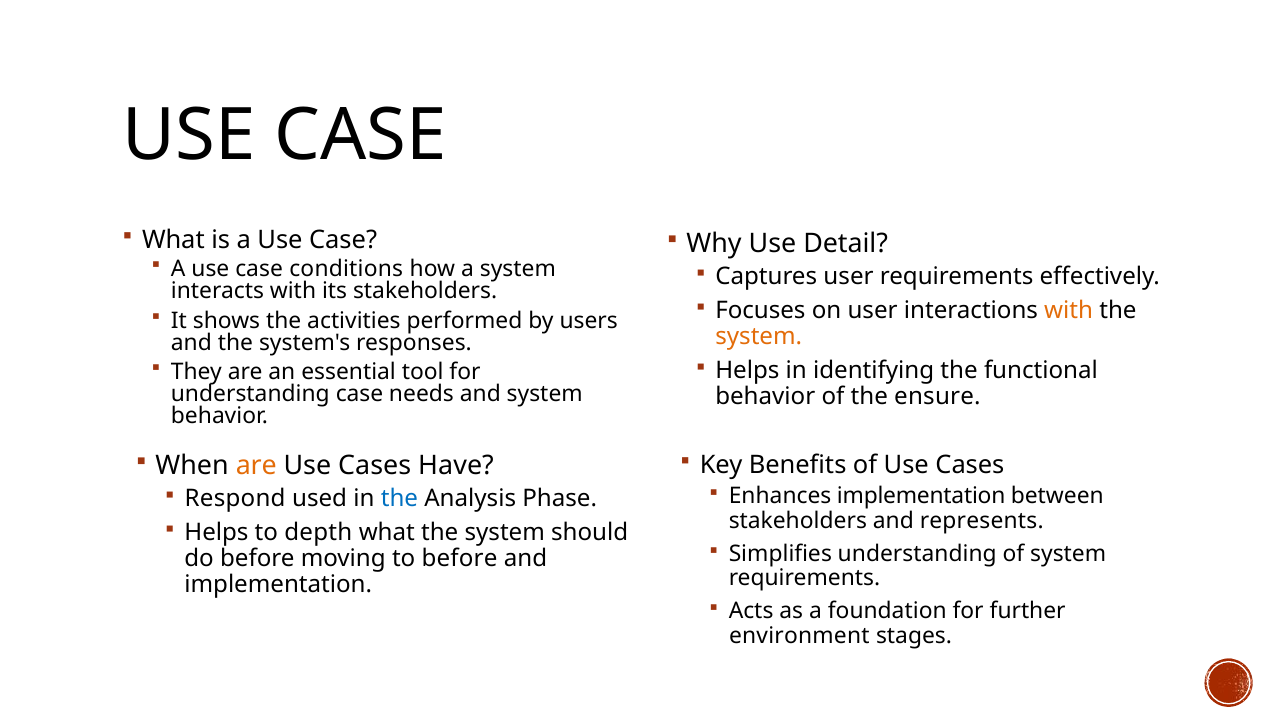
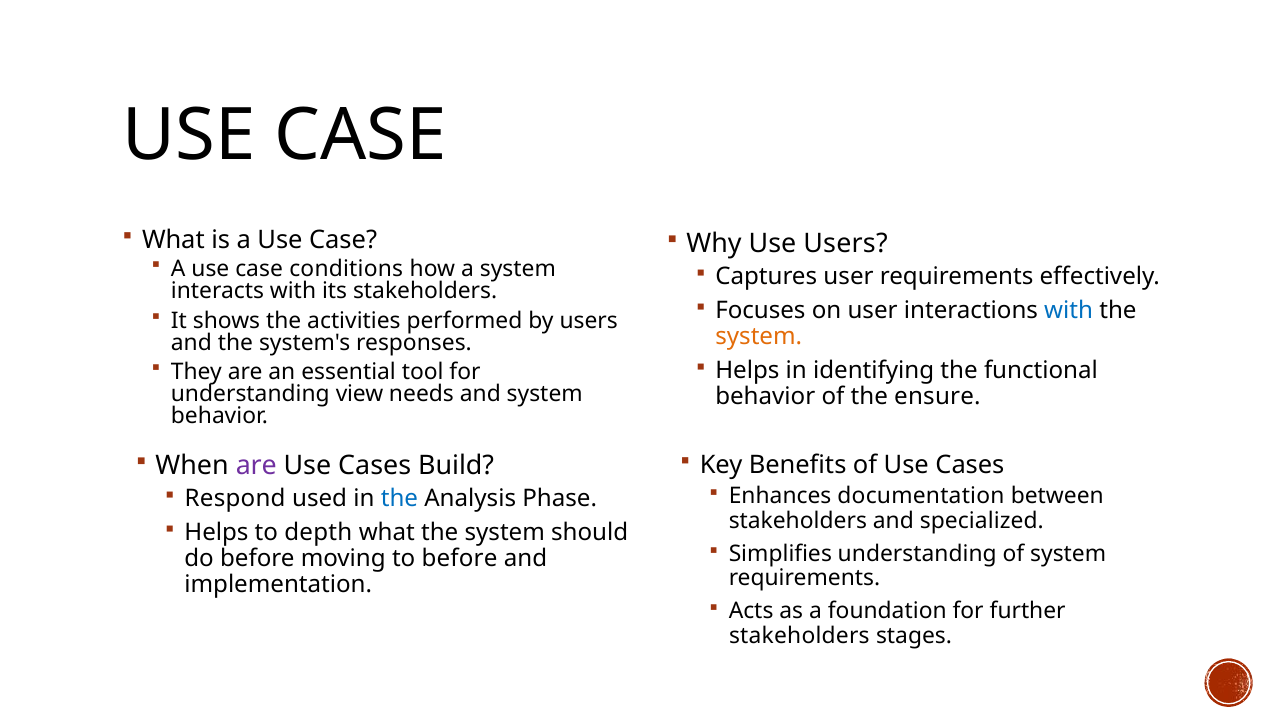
Use Detail: Detail -> Users
with at (1069, 310) colour: orange -> blue
understanding case: case -> view
are at (256, 465) colour: orange -> purple
Have: Have -> Build
Enhances implementation: implementation -> documentation
represents: represents -> specialized
environment at (799, 635): environment -> stakeholders
